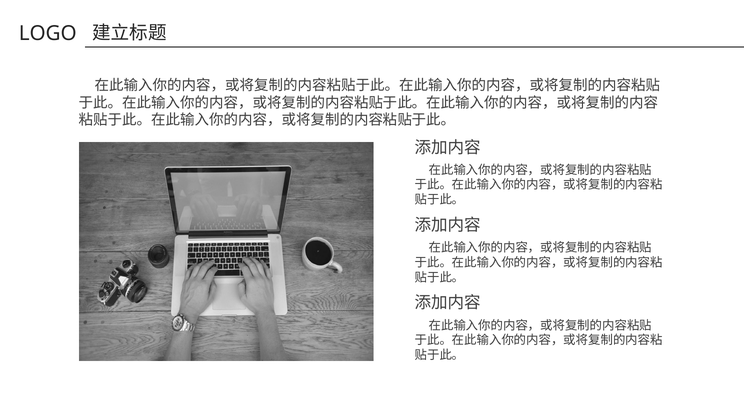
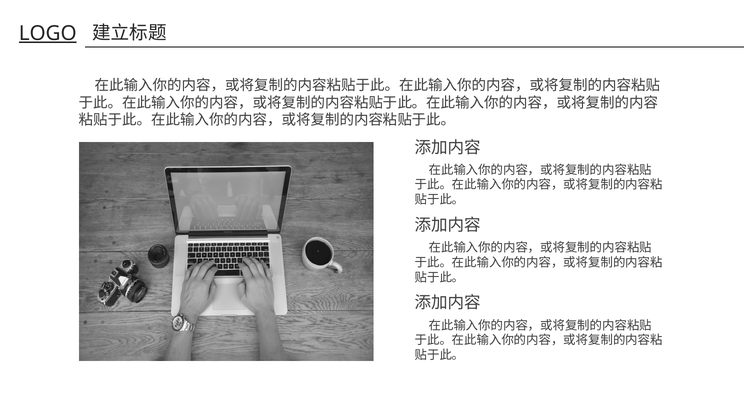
LOGO underline: none -> present
